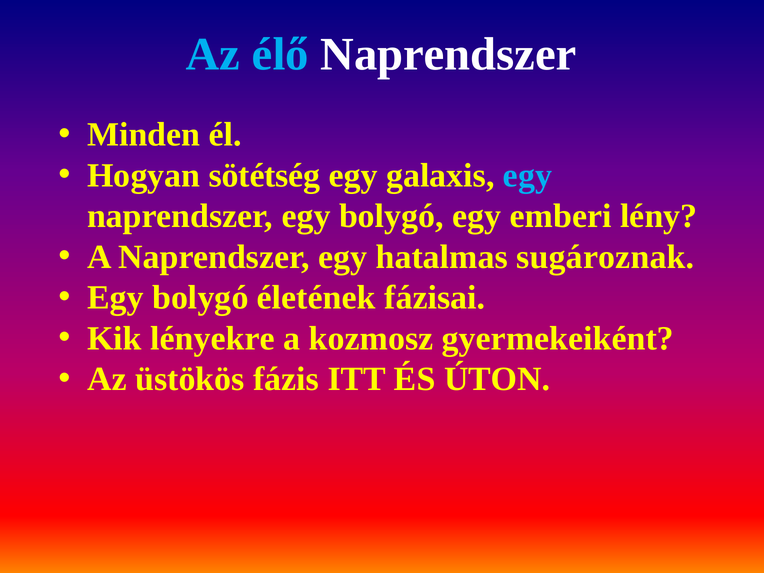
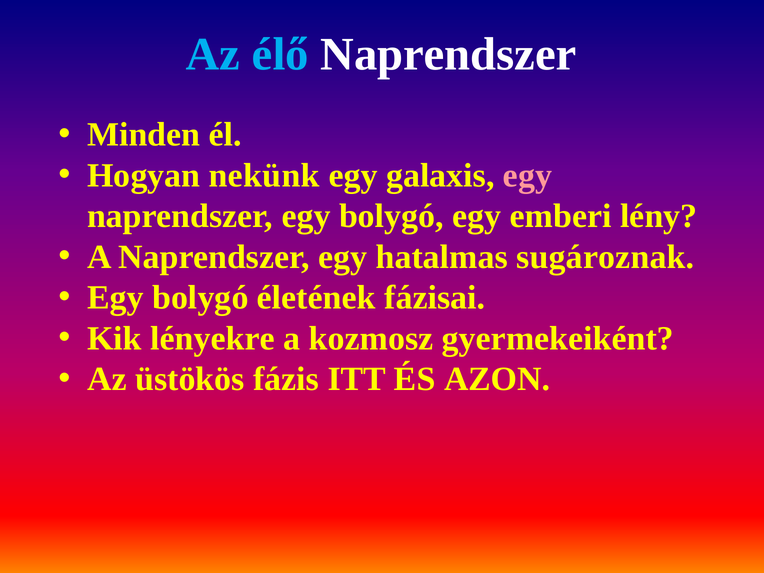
sötétség: sötétség -> nekünk
egy at (527, 175) colour: light blue -> pink
ÚTON: ÚTON -> AZON
